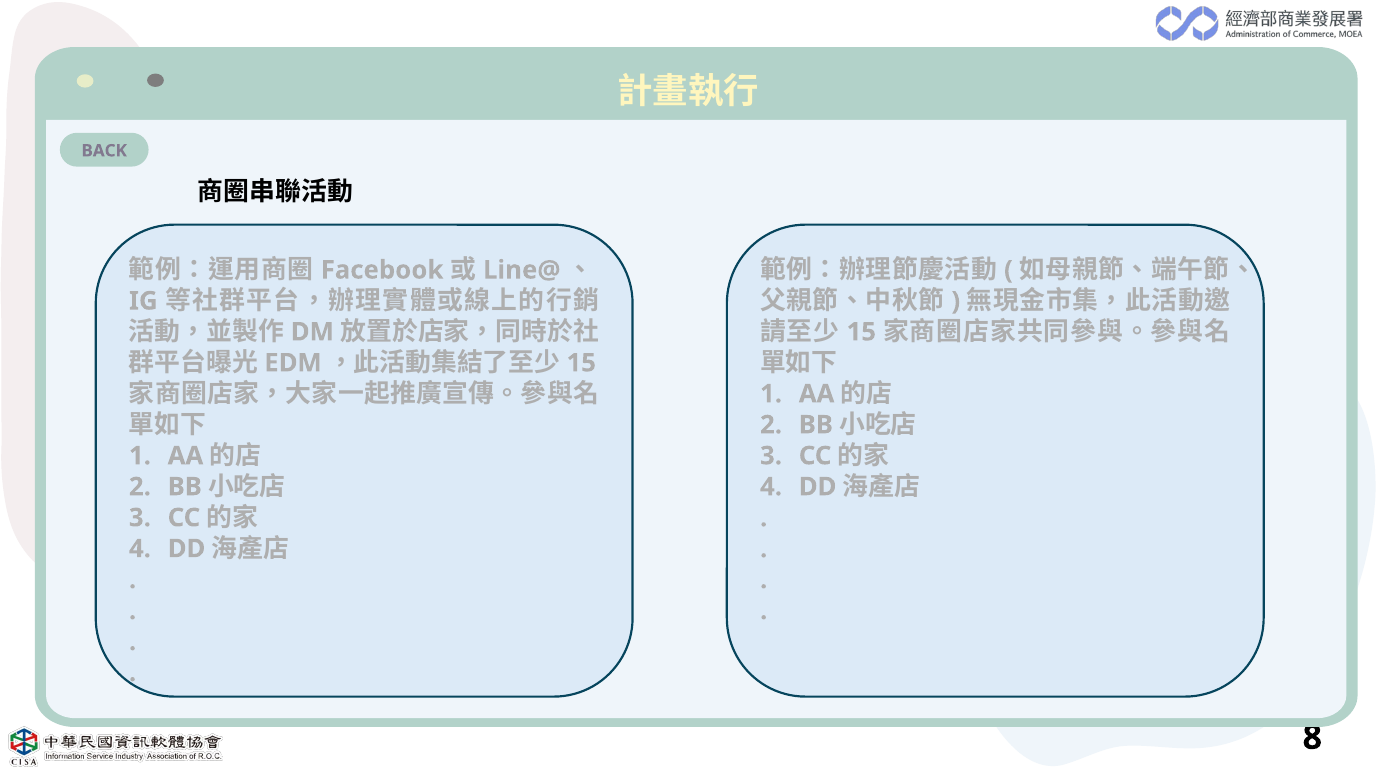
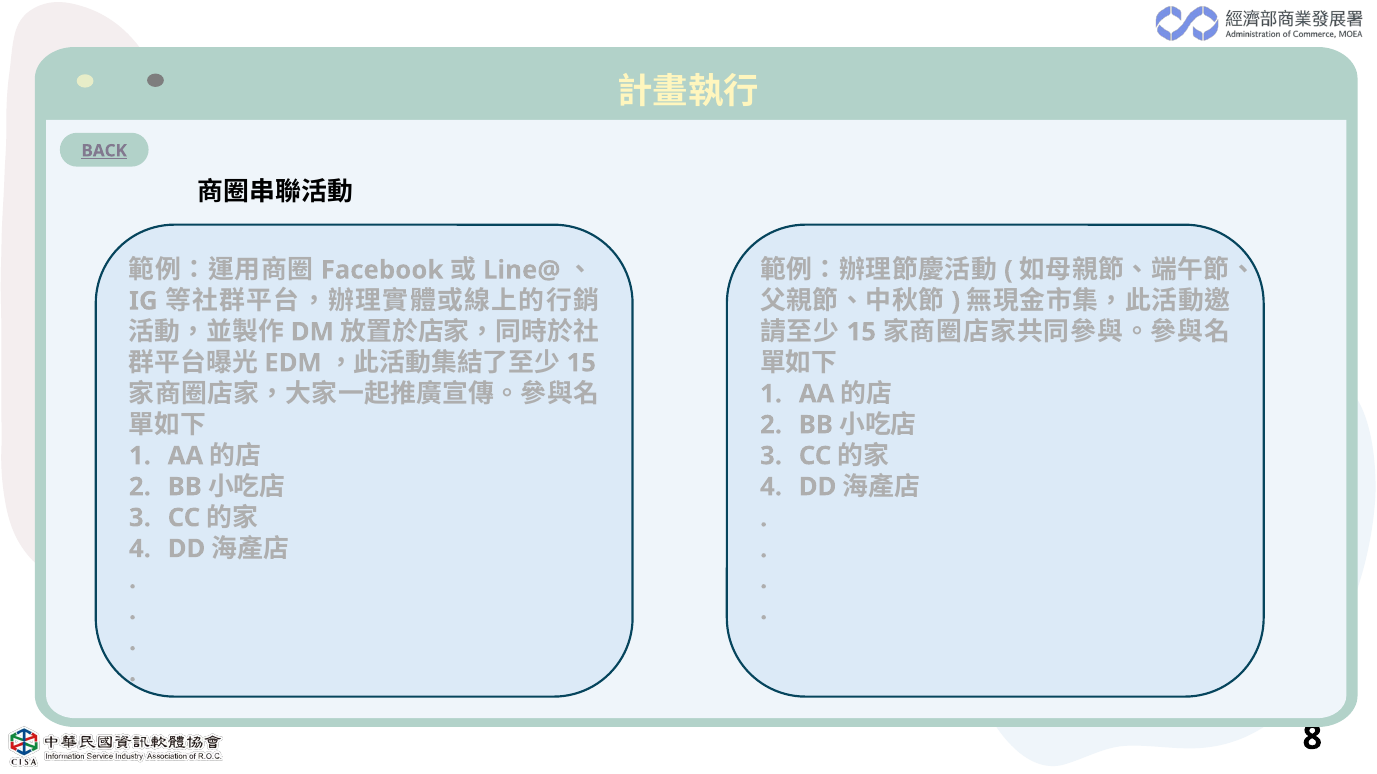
BACK underline: none -> present
